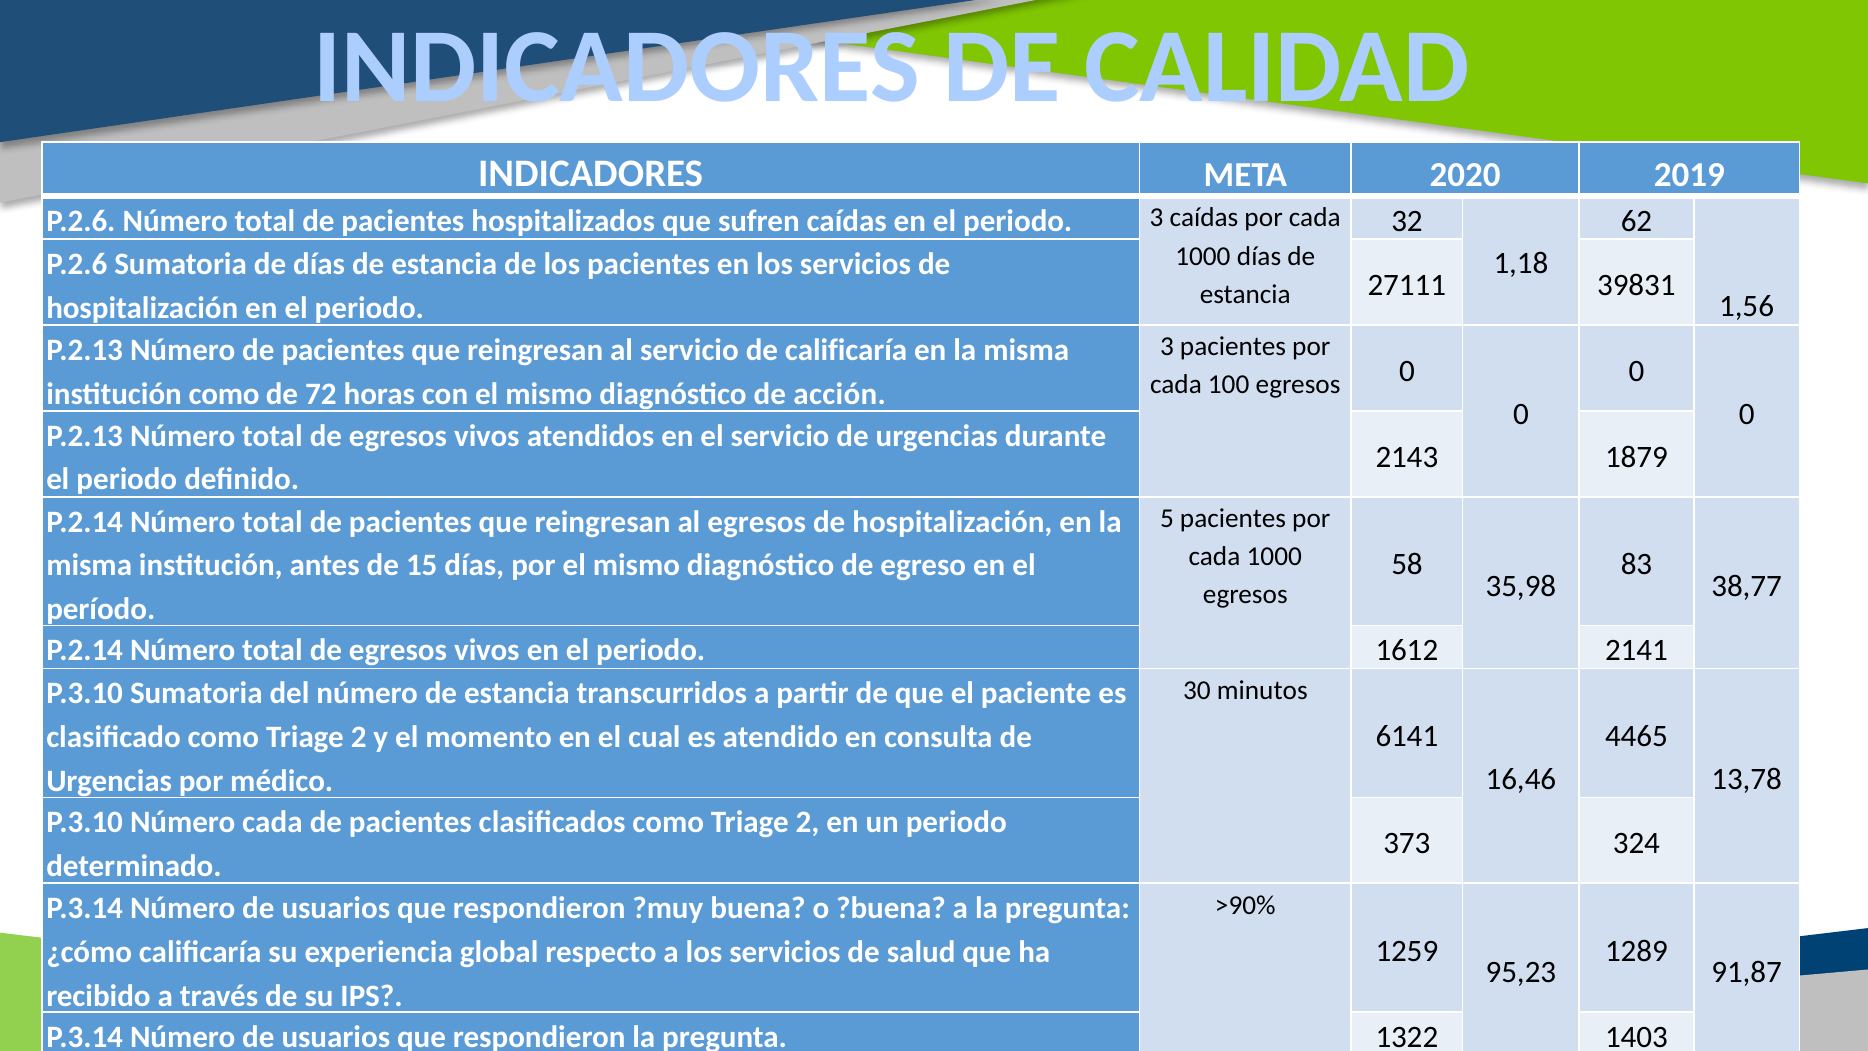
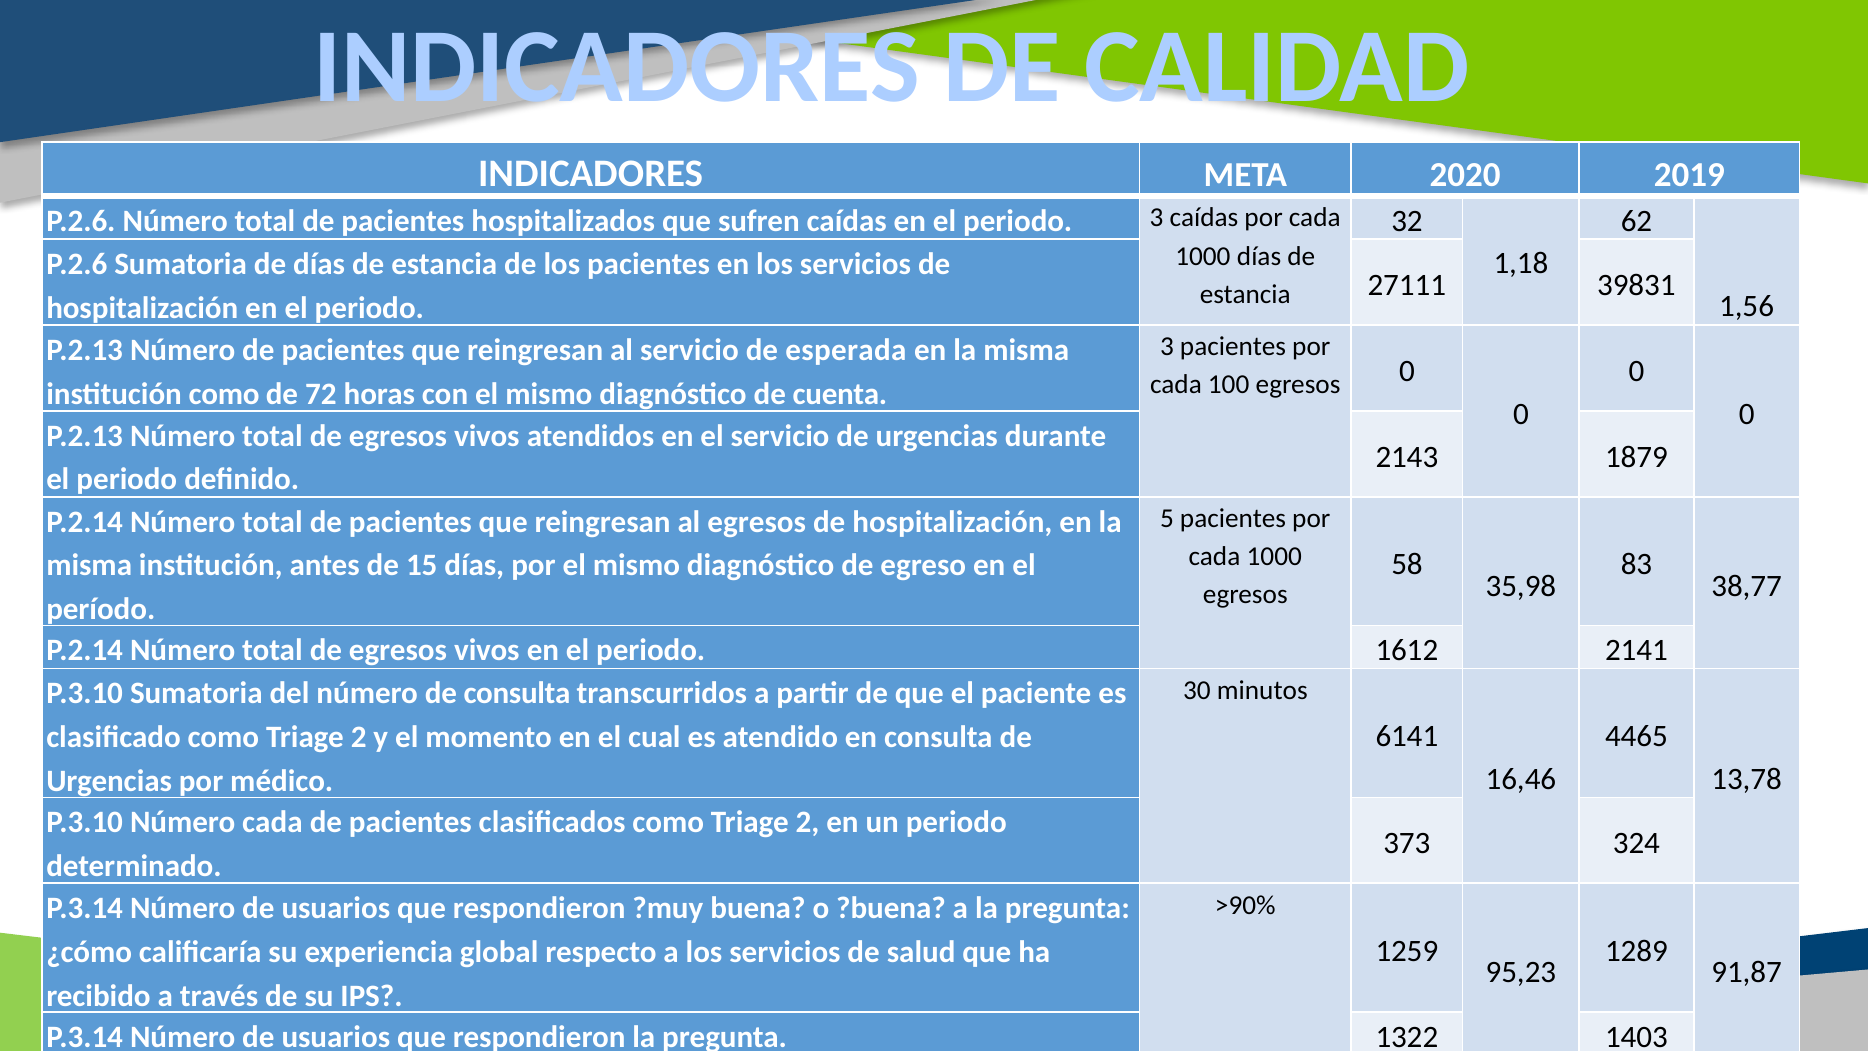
de calificaría: calificaría -> esperada
acción: acción -> cuenta
número de estancia: estancia -> consulta
